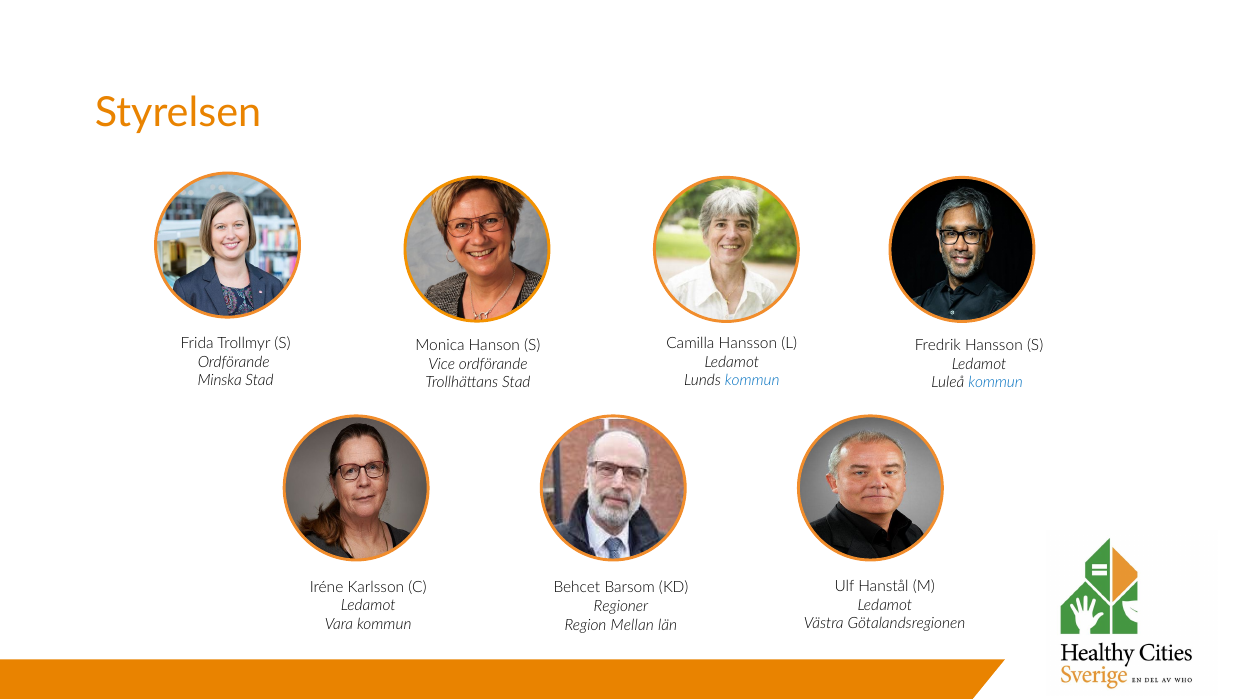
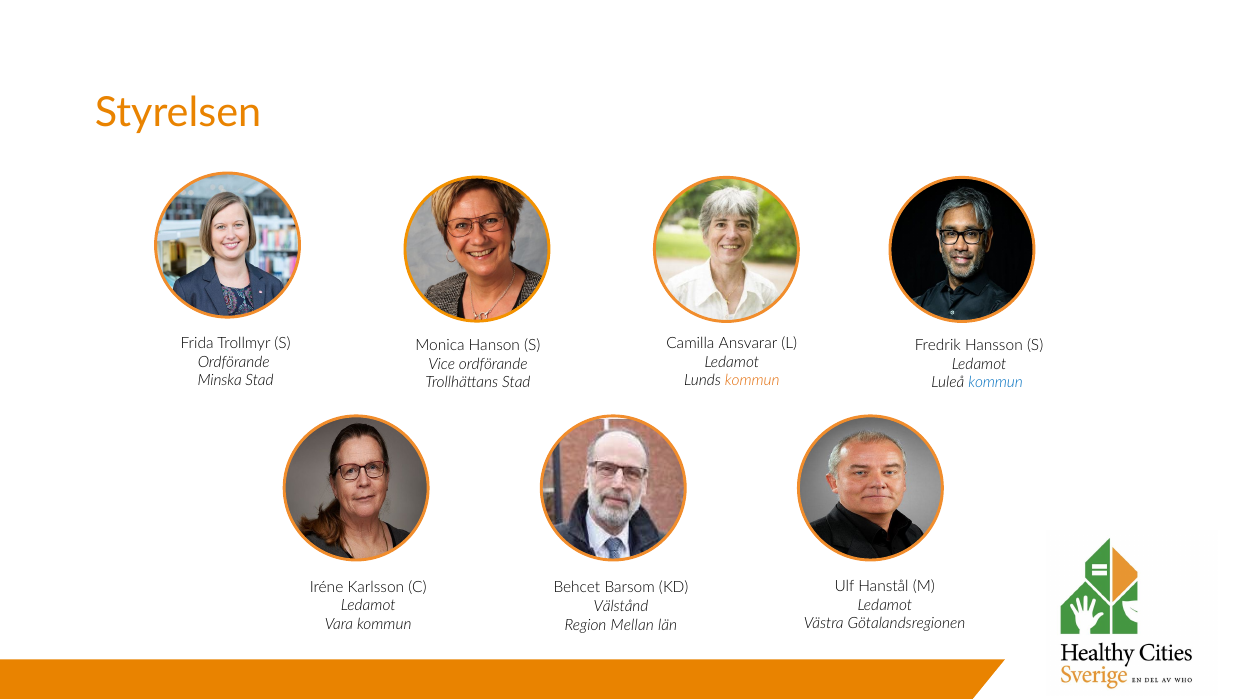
Camilla Hansson: Hansson -> Ansvarar
kommun at (752, 380) colour: blue -> orange
Regioner: Regioner -> Välstånd
